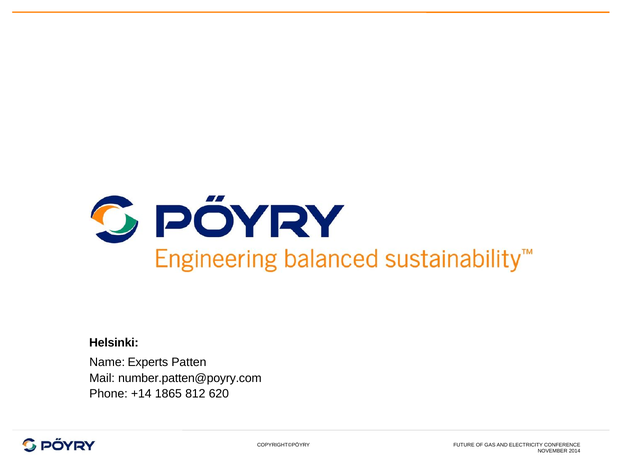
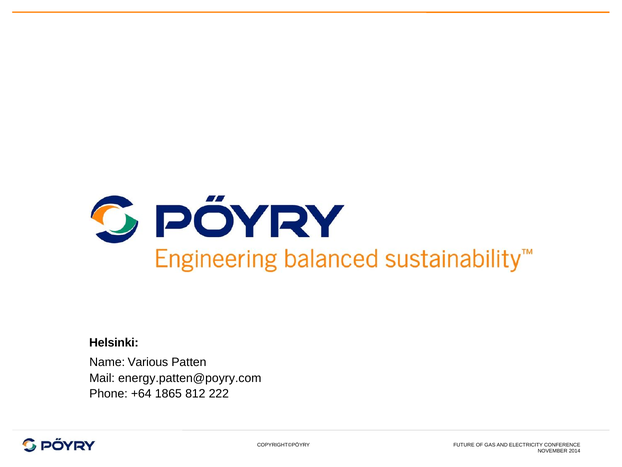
Experts: Experts -> Various
number.patten@poyry.com: number.patten@poyry.com -> energy.patten@poyry.com
+14: +14 -> +64
620: 620 -> 222
